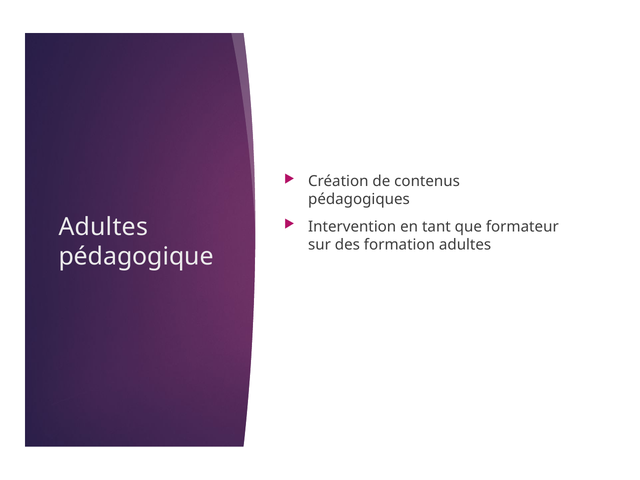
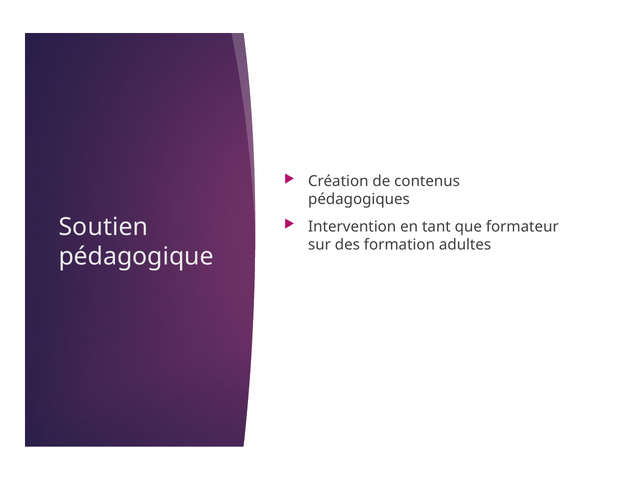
Adultes at (103, 227): Adultes -> Soutien
